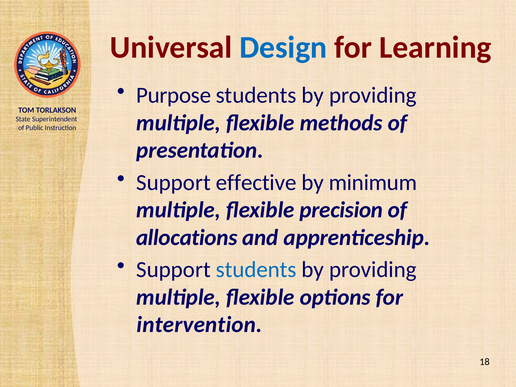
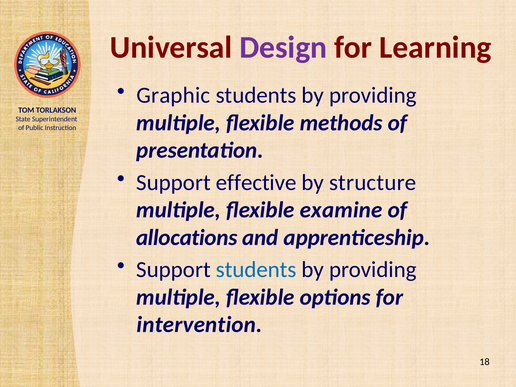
Design colour: blue -> purple
Purpose: Purpose -> Graphic
minimum: minimum -> structure
precision: precision -> examine
